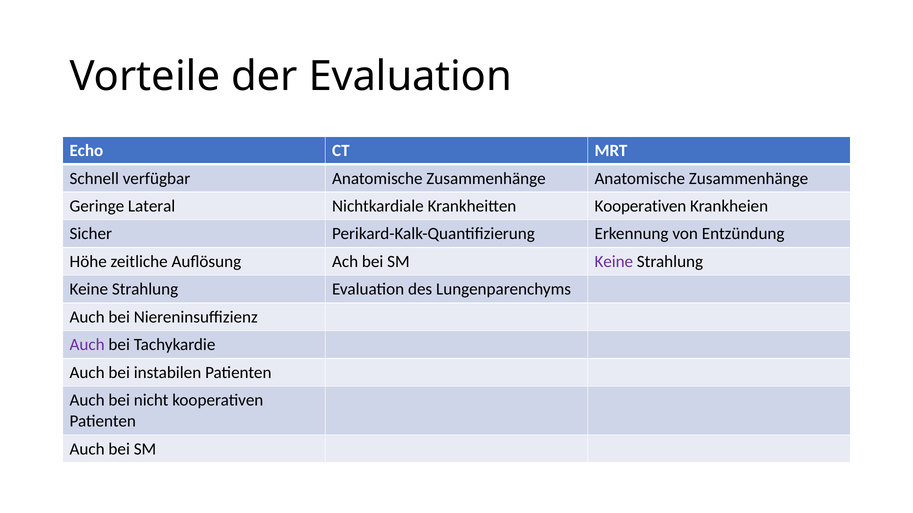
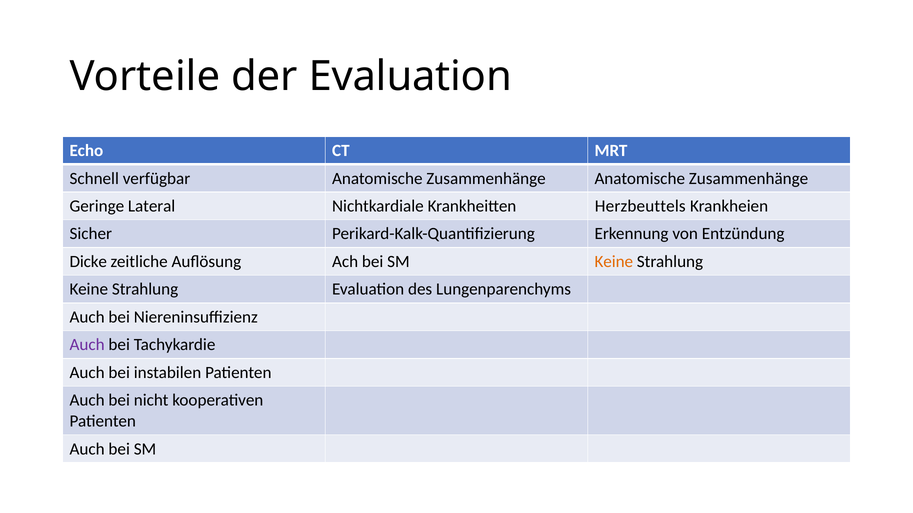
Krankheitten Kooperativen: Kooperativen -> Herzbeuttels
Höhe: Höhe -> Dicke
Keine at (614, 262) colour: purple -> orange
